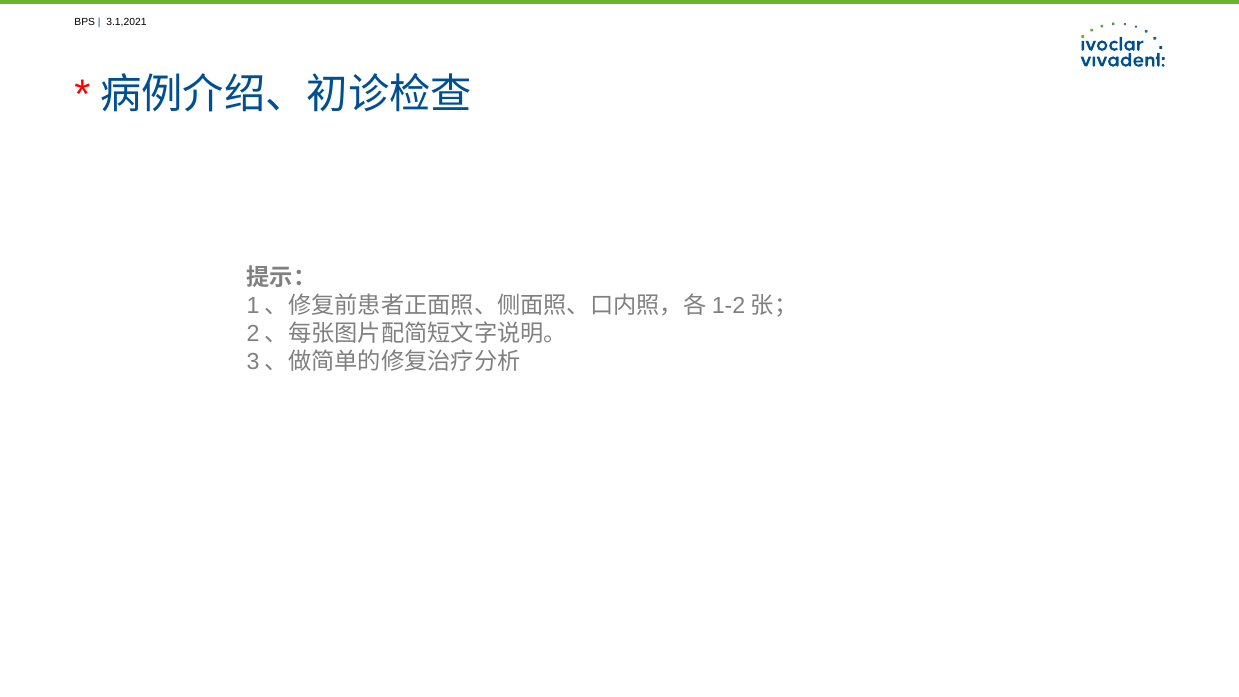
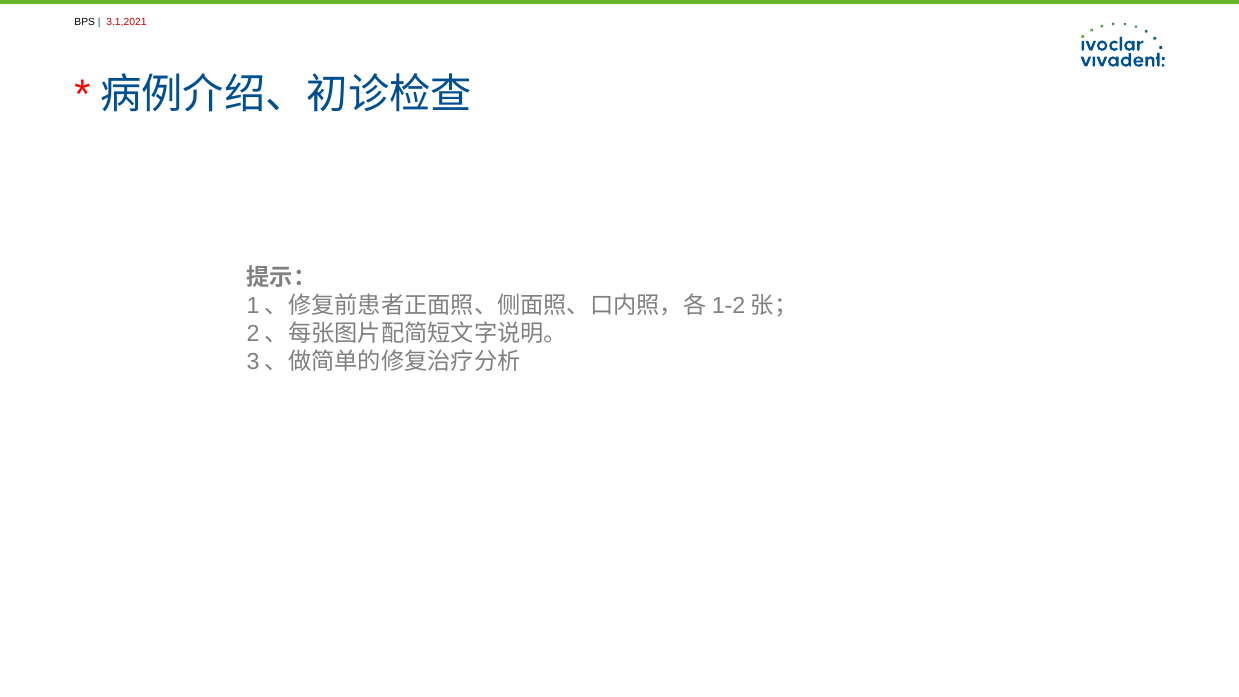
3.1,2021 colour: black -> red
